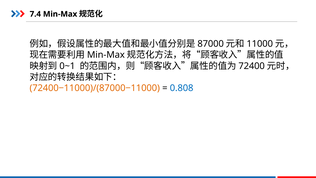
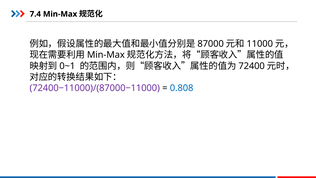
72400−11000)/(87000−11000 colour: orange -> purple
